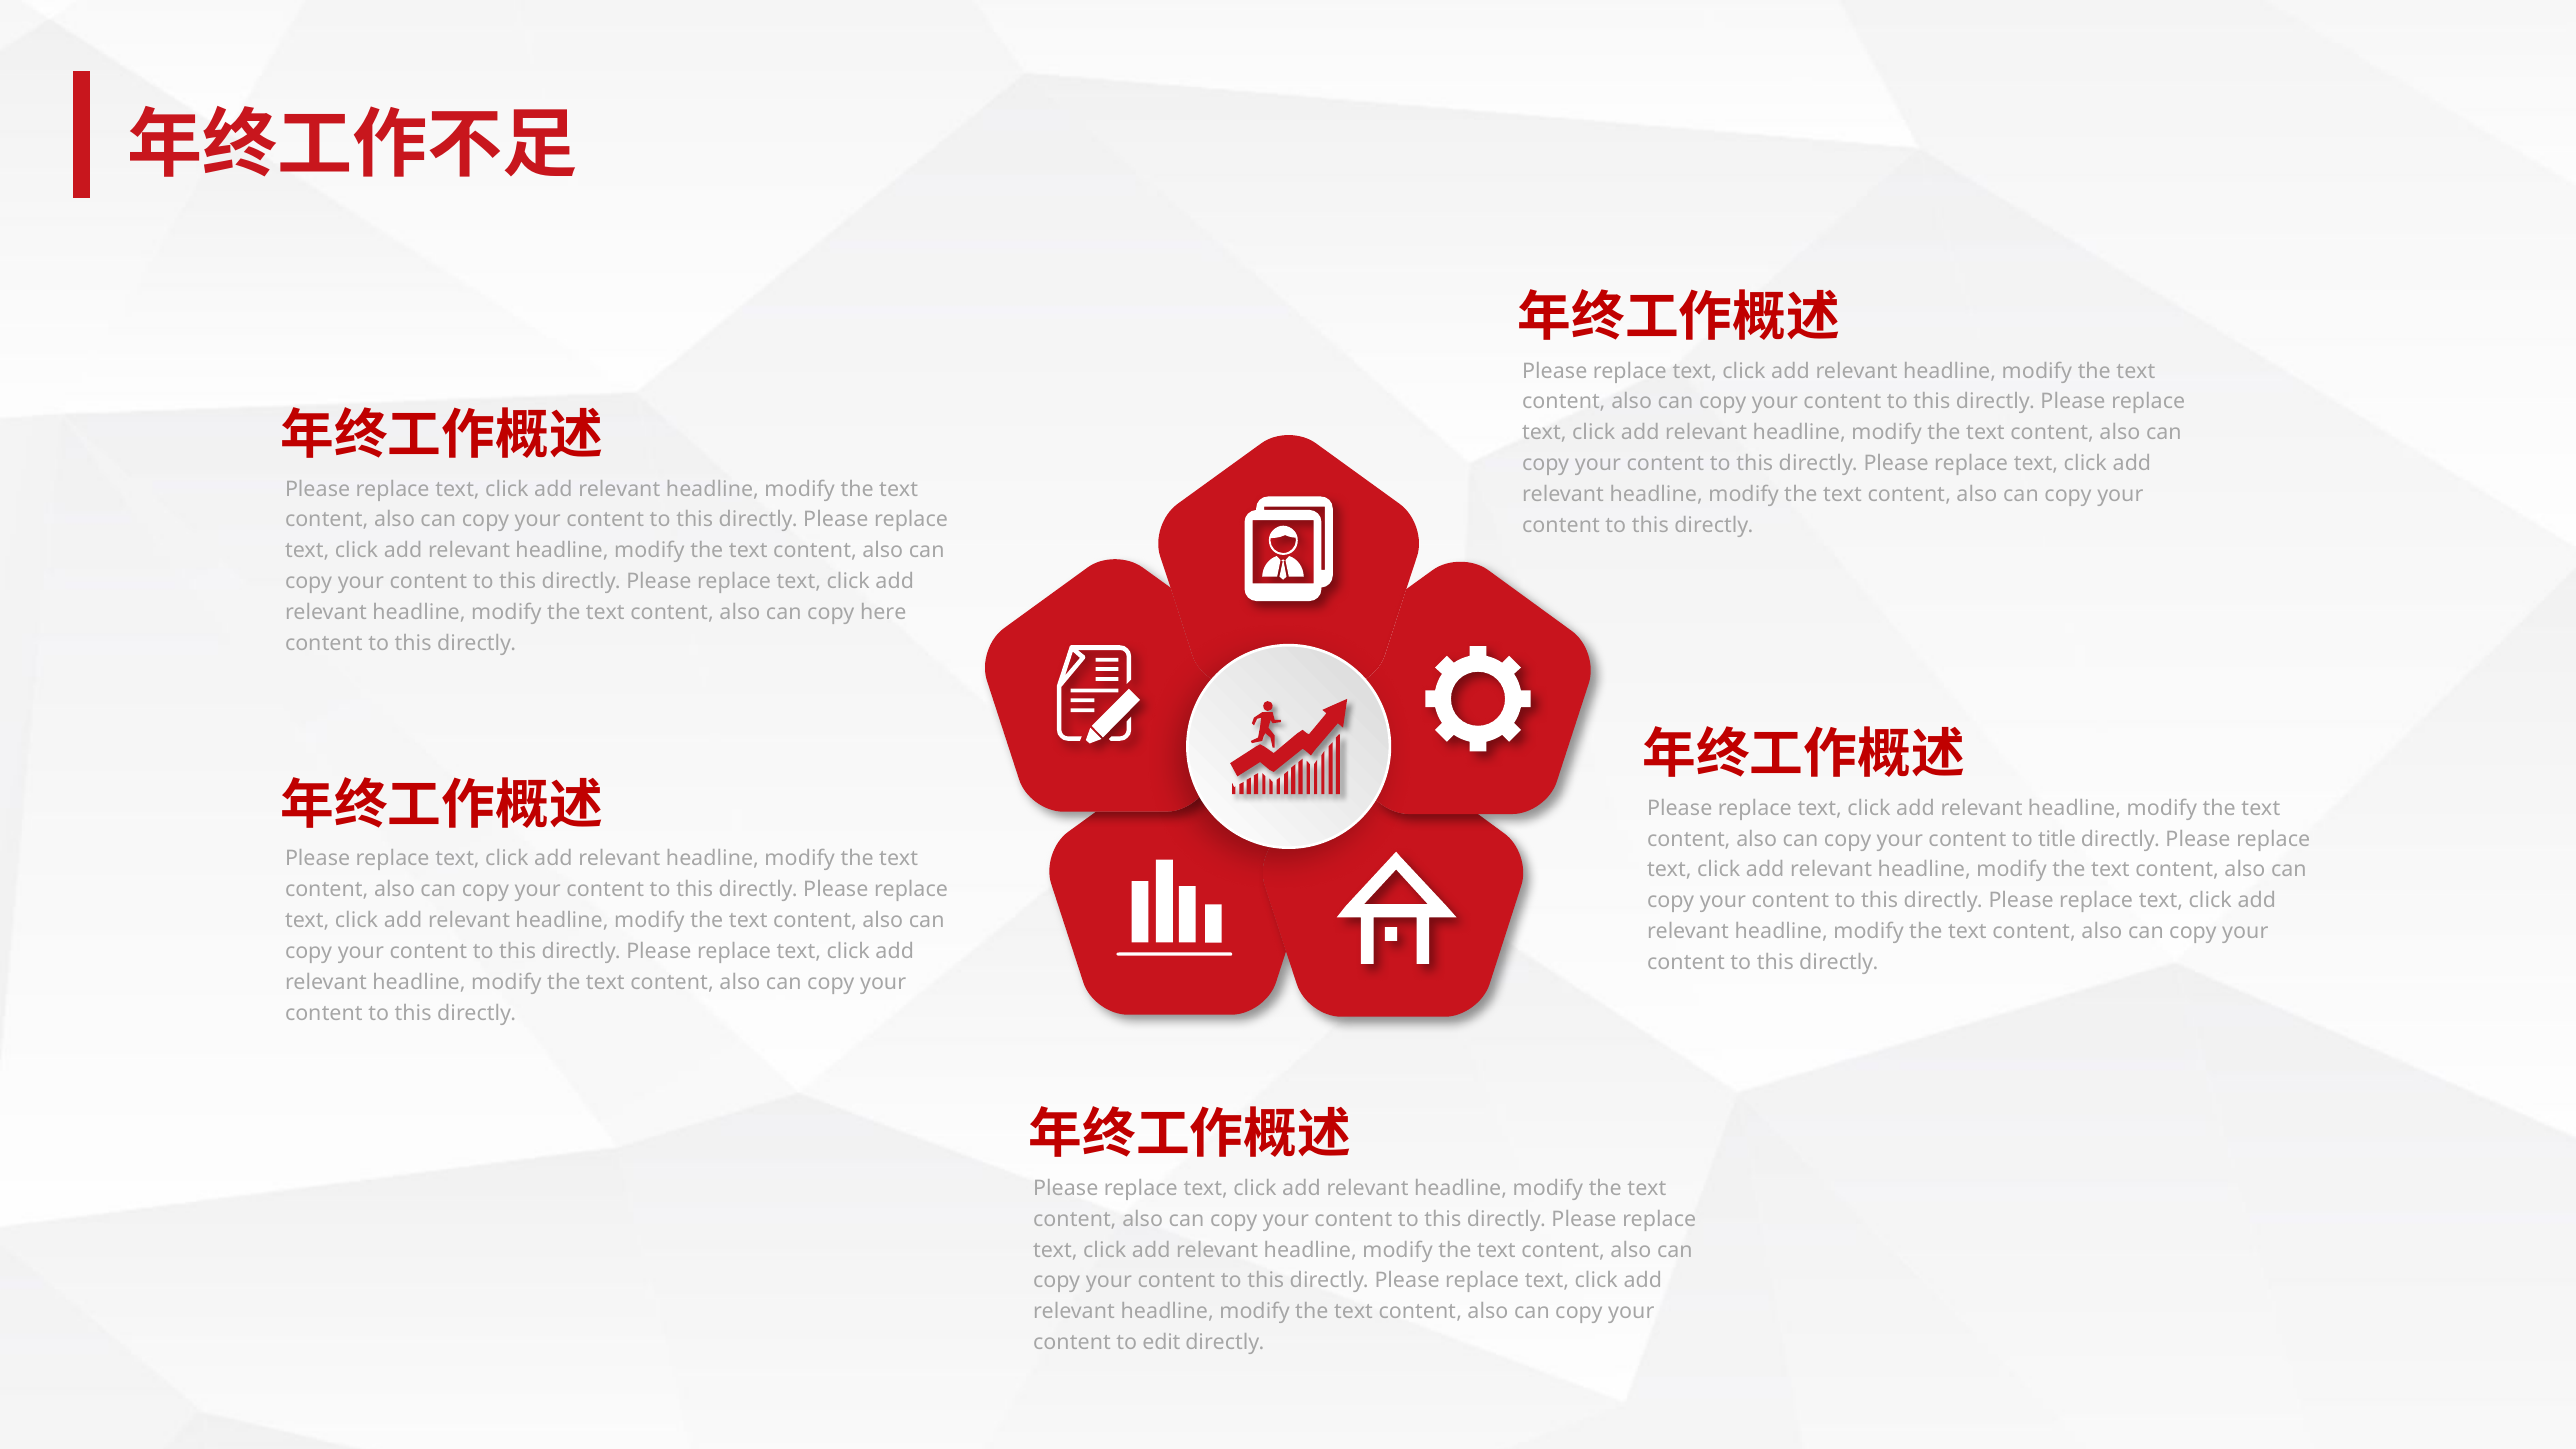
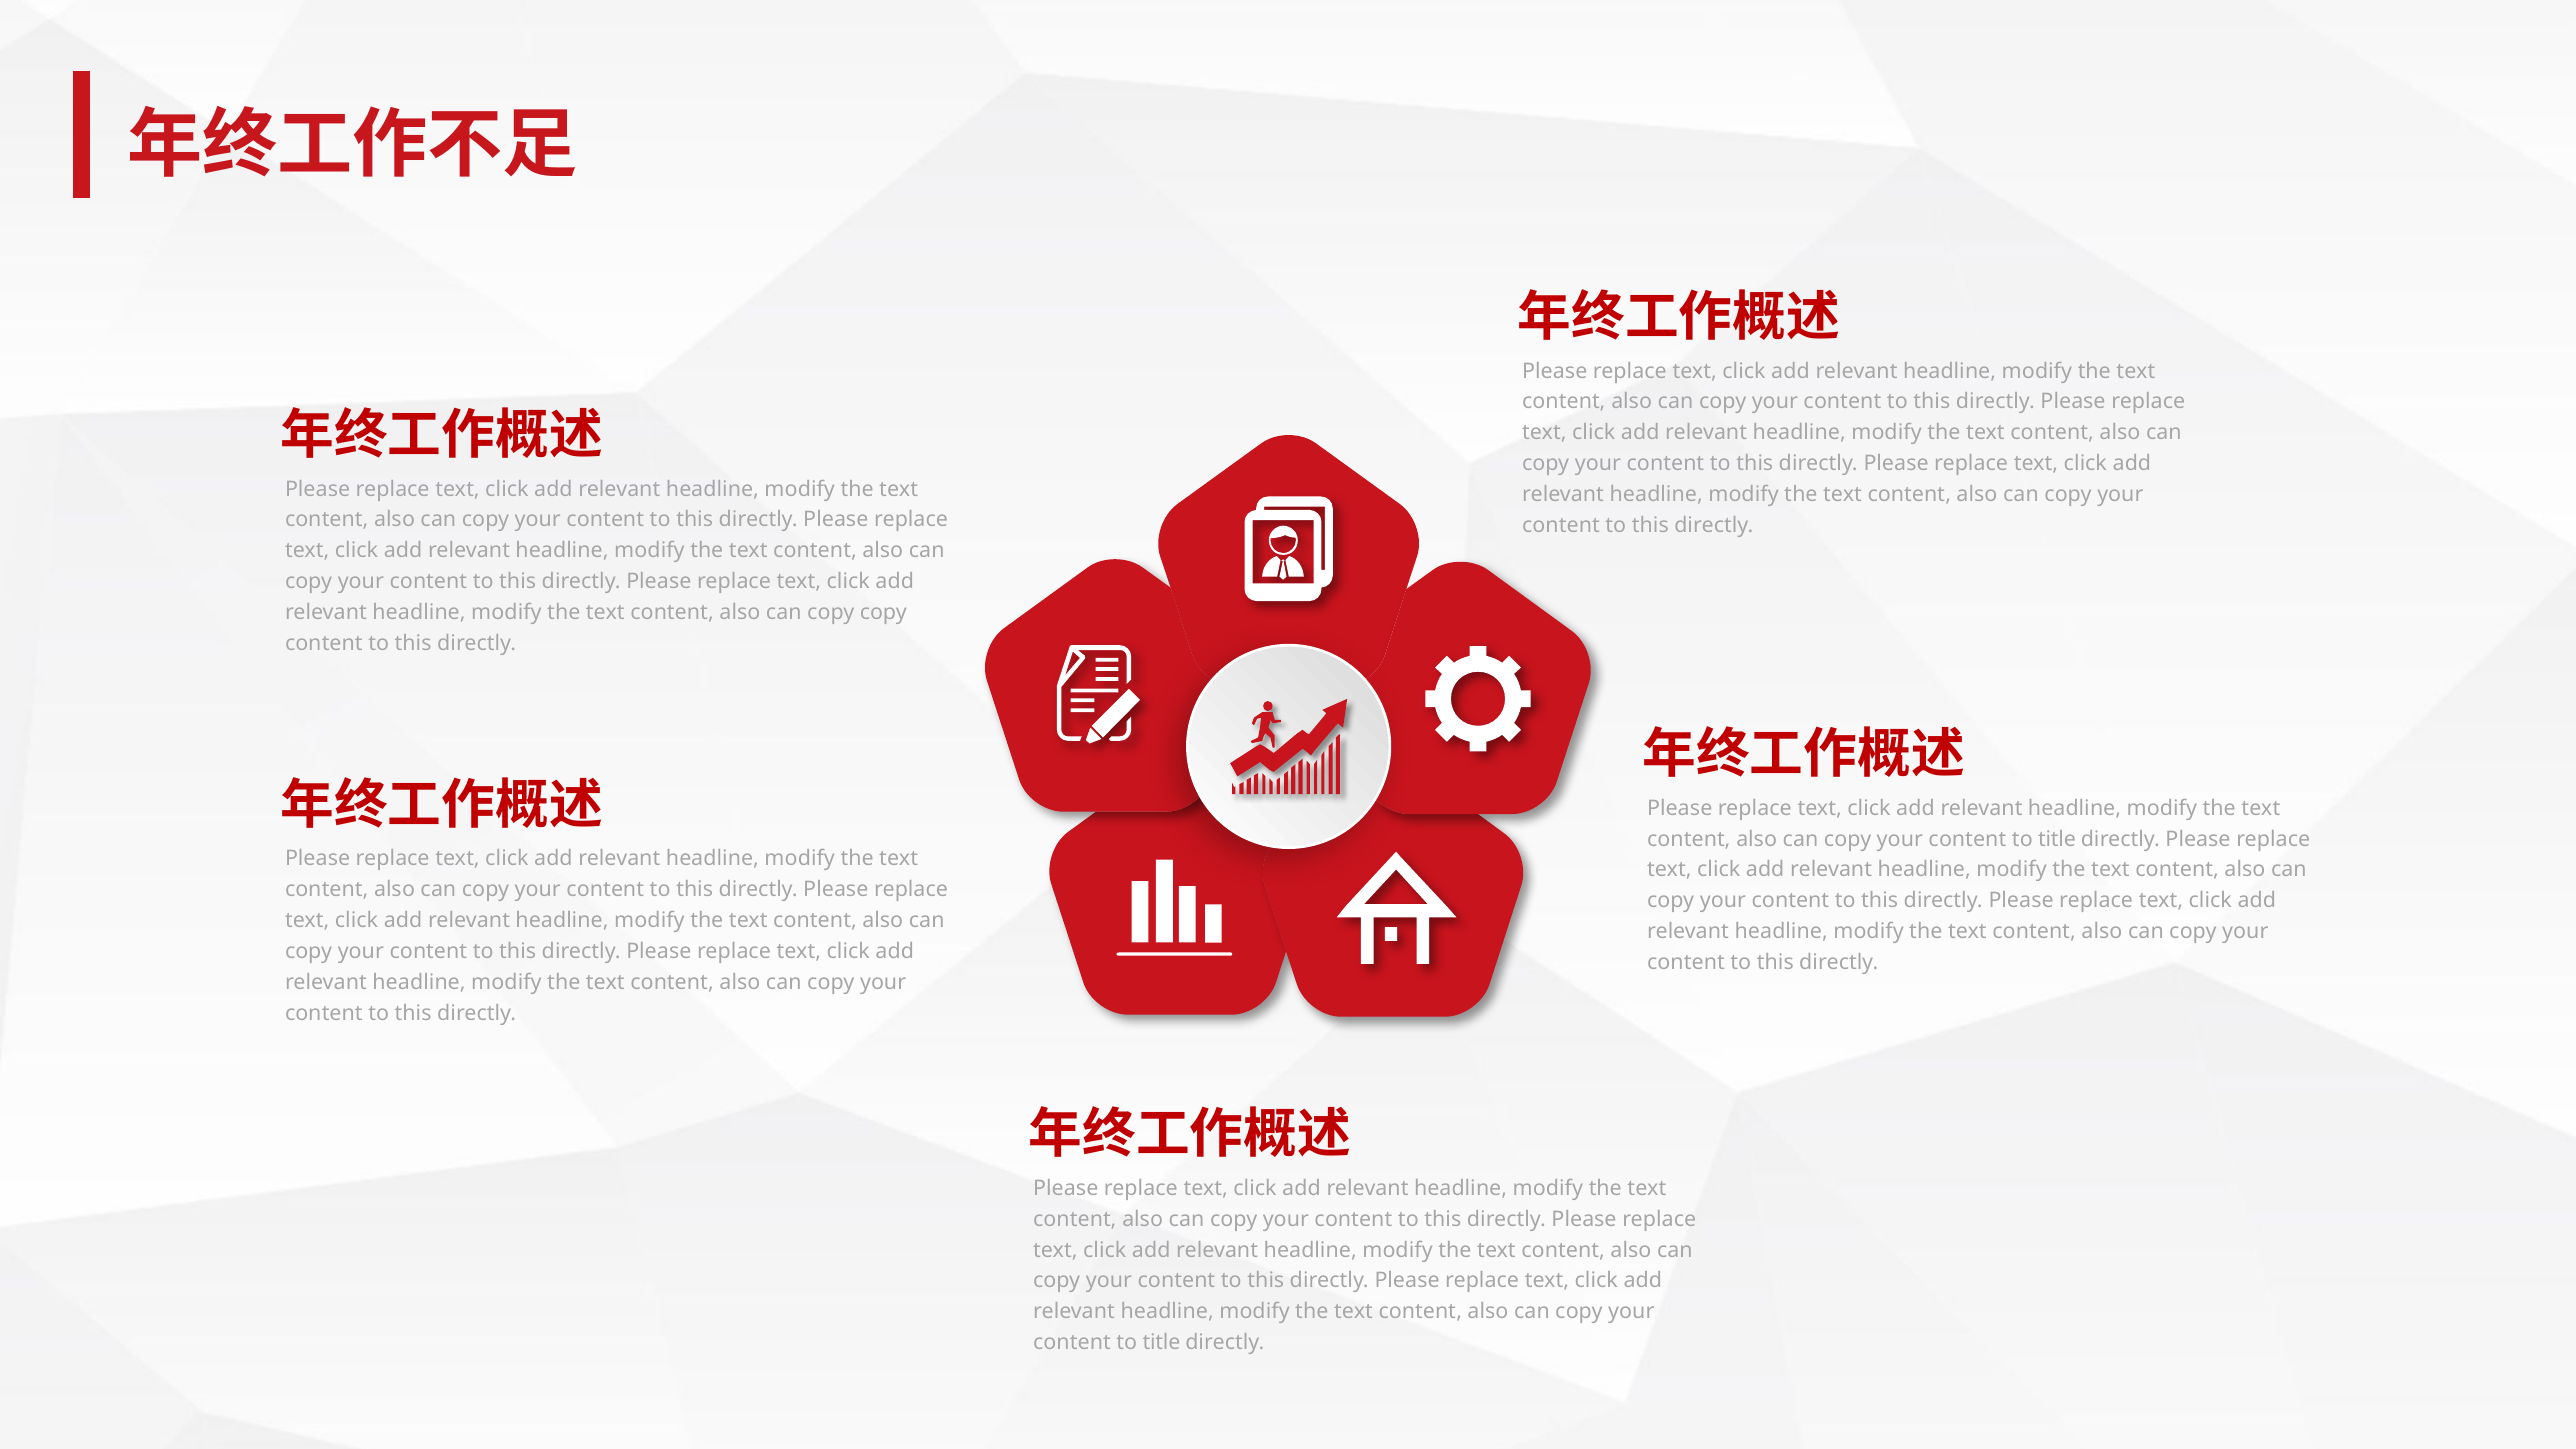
copy here: here -> copy
edit at (1161, 1342): edit -> title
